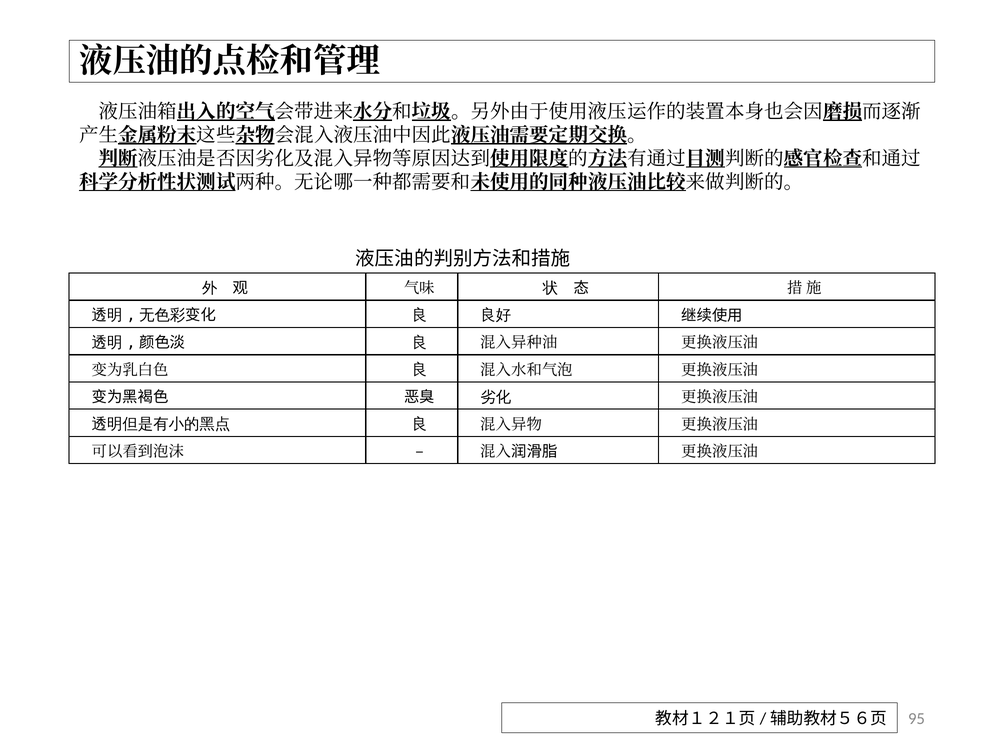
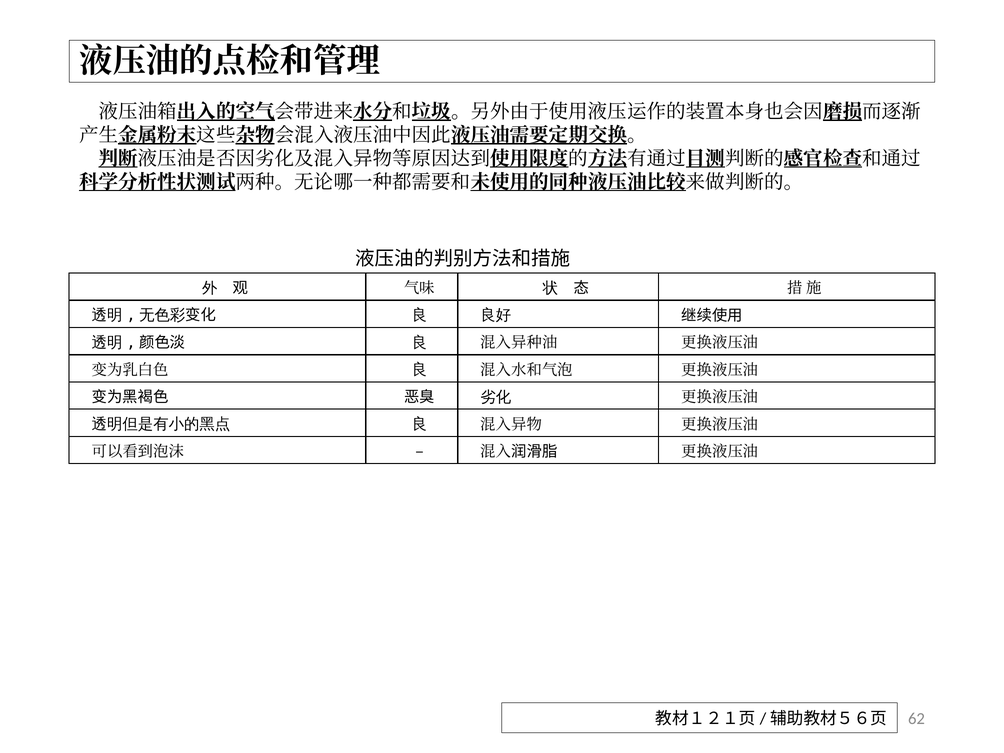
95: 95 -> 62
